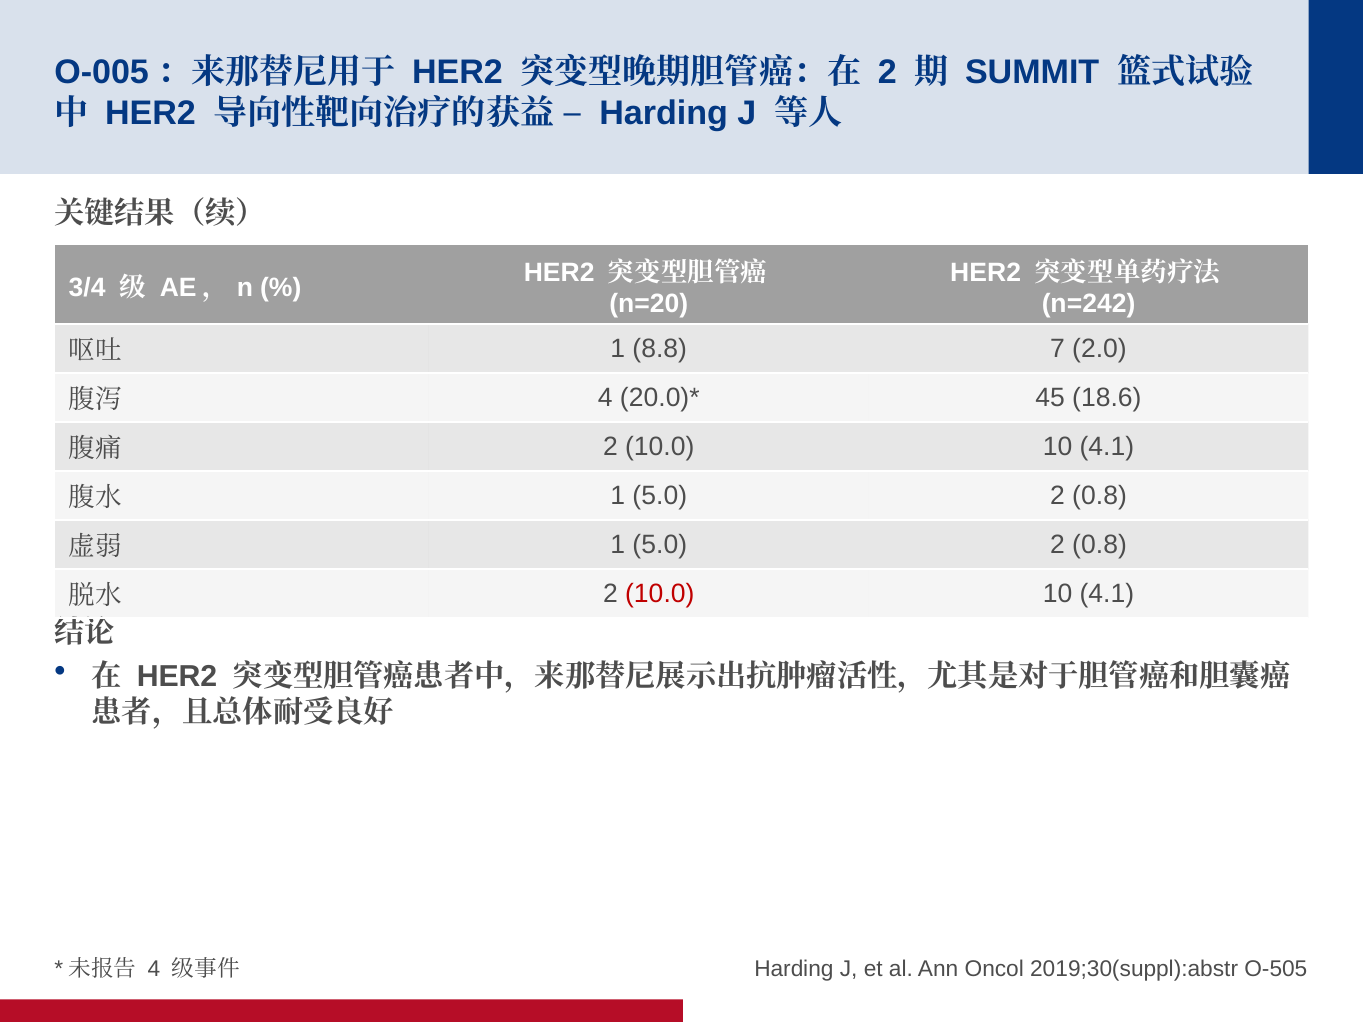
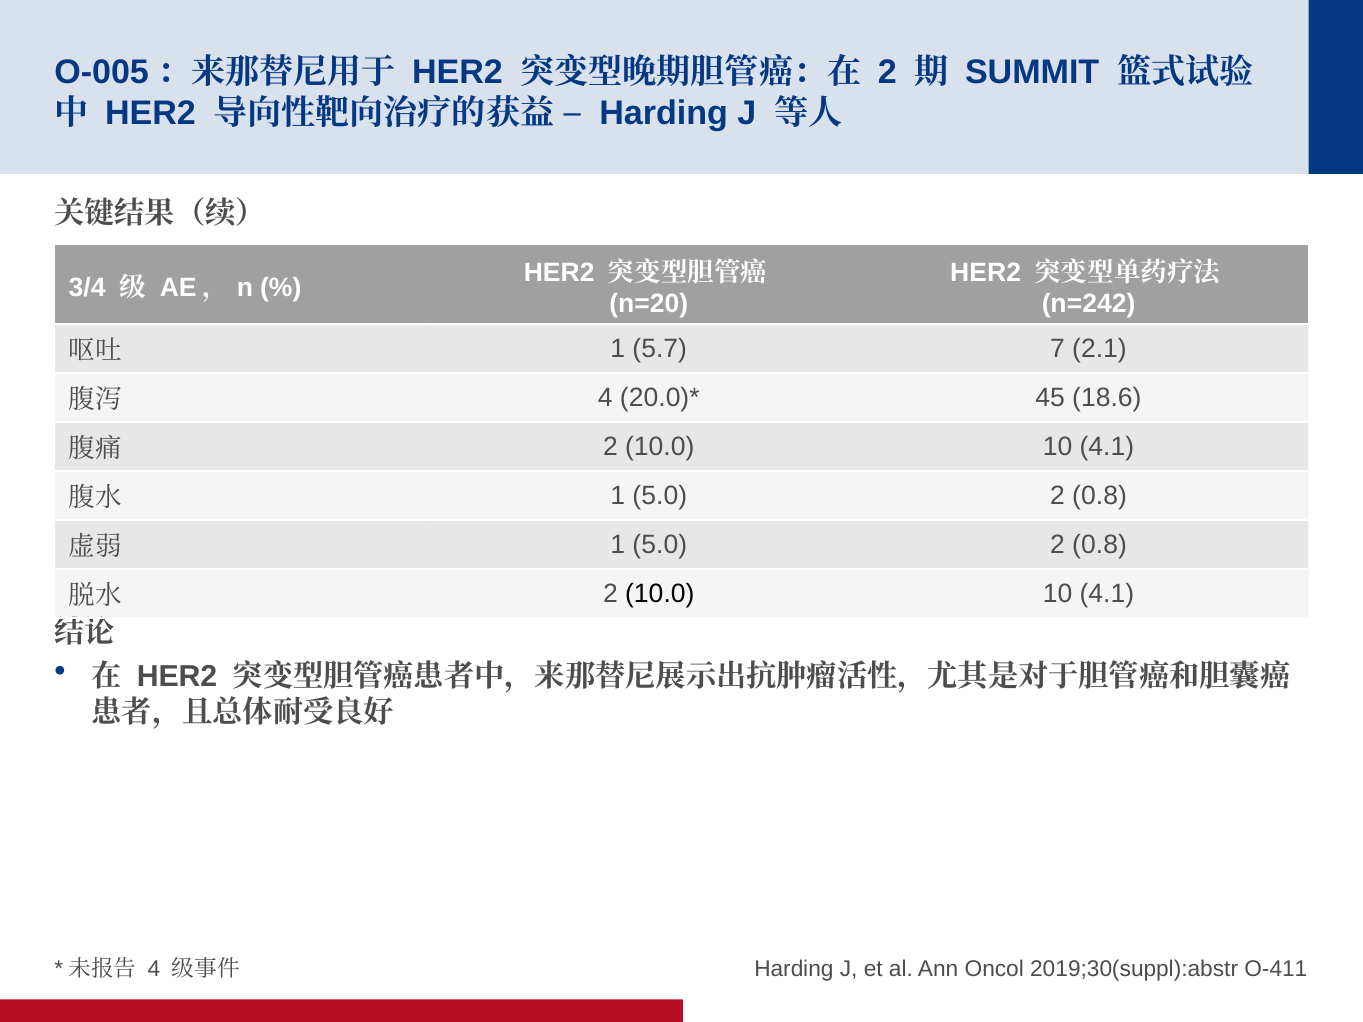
8.8: 8.8 -> 5.7
2.0: 2.0 -> 2.1
10.0 at (660, 594) colour: red -> black
O-505: O-505 -> O-411
